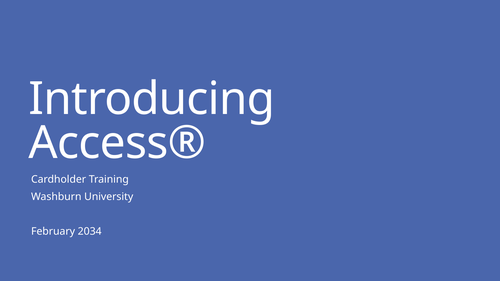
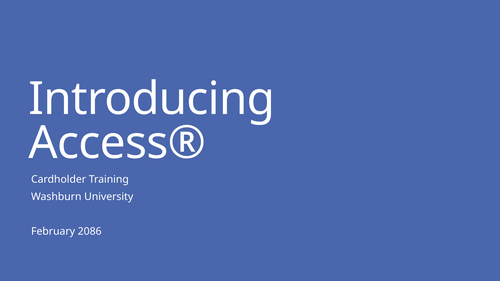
2034: 2034 -> 2086
